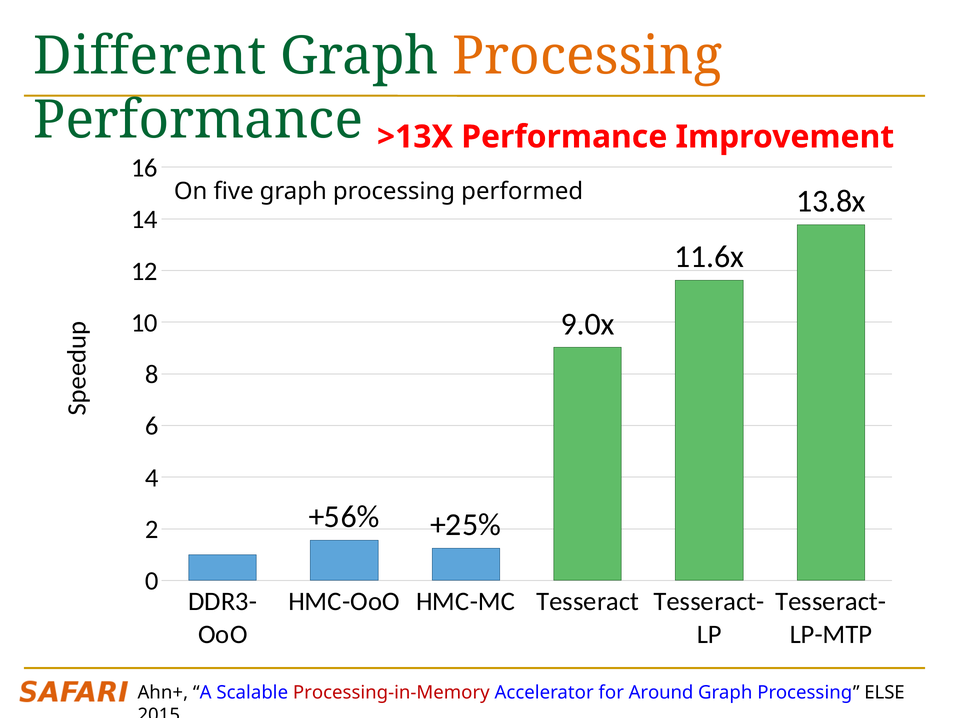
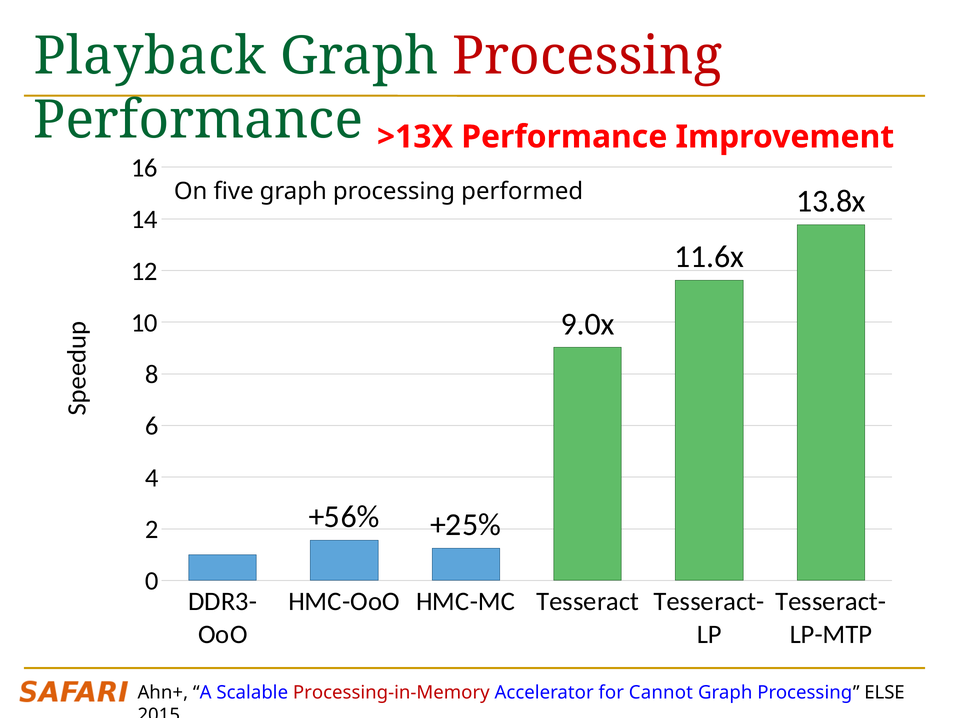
Different: Different -> Playback
Processing at (587, 56) colour: orange -> red
Around: Around -> Cannot
